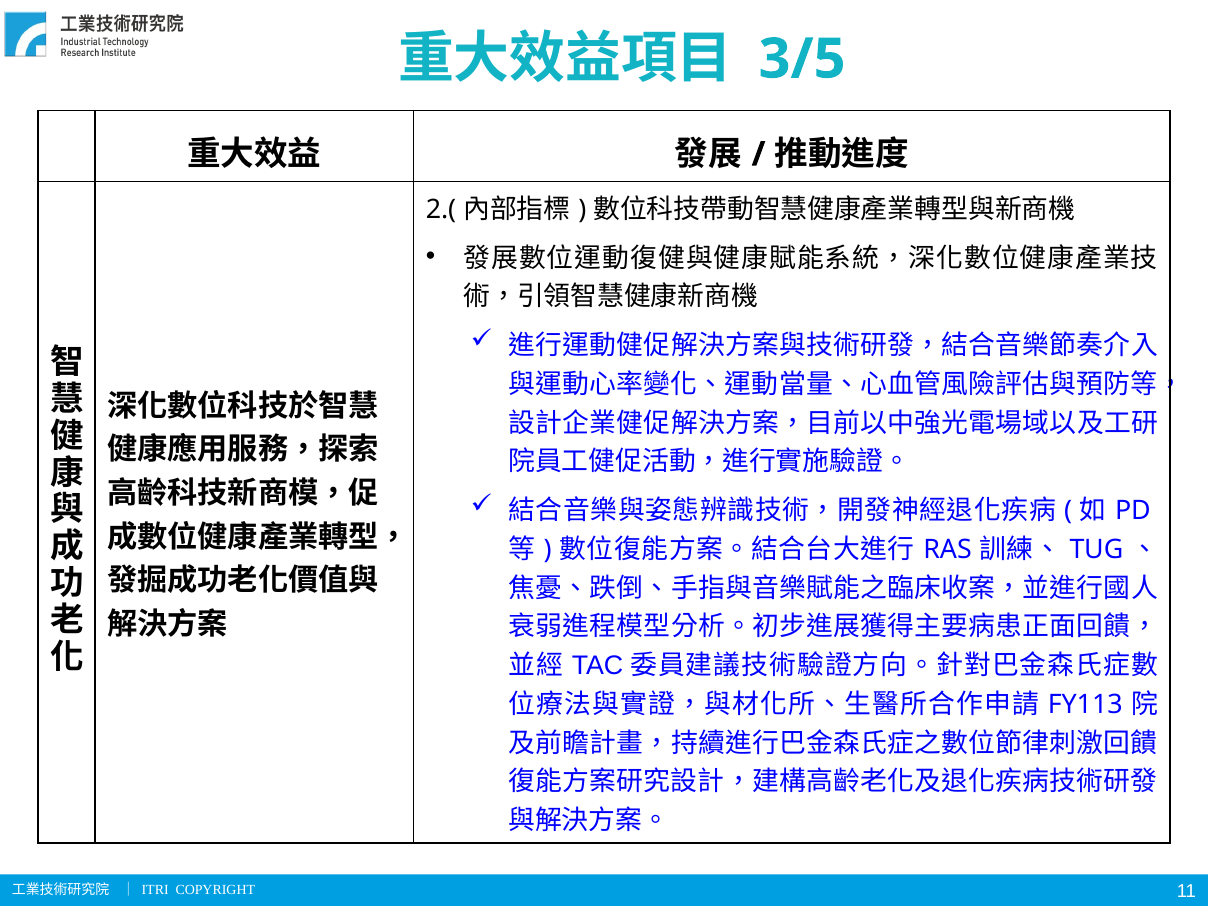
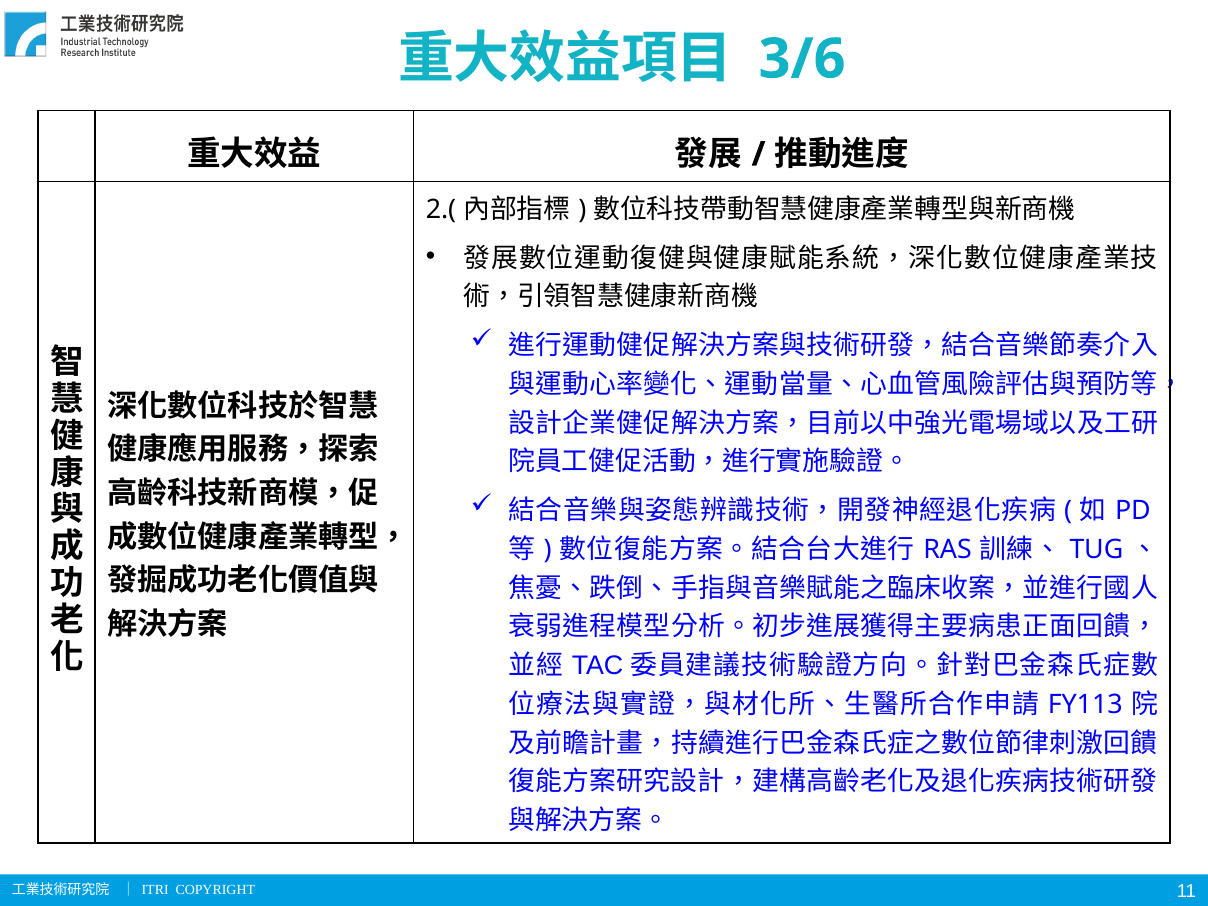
3/5: 3/5 -> 3/6
